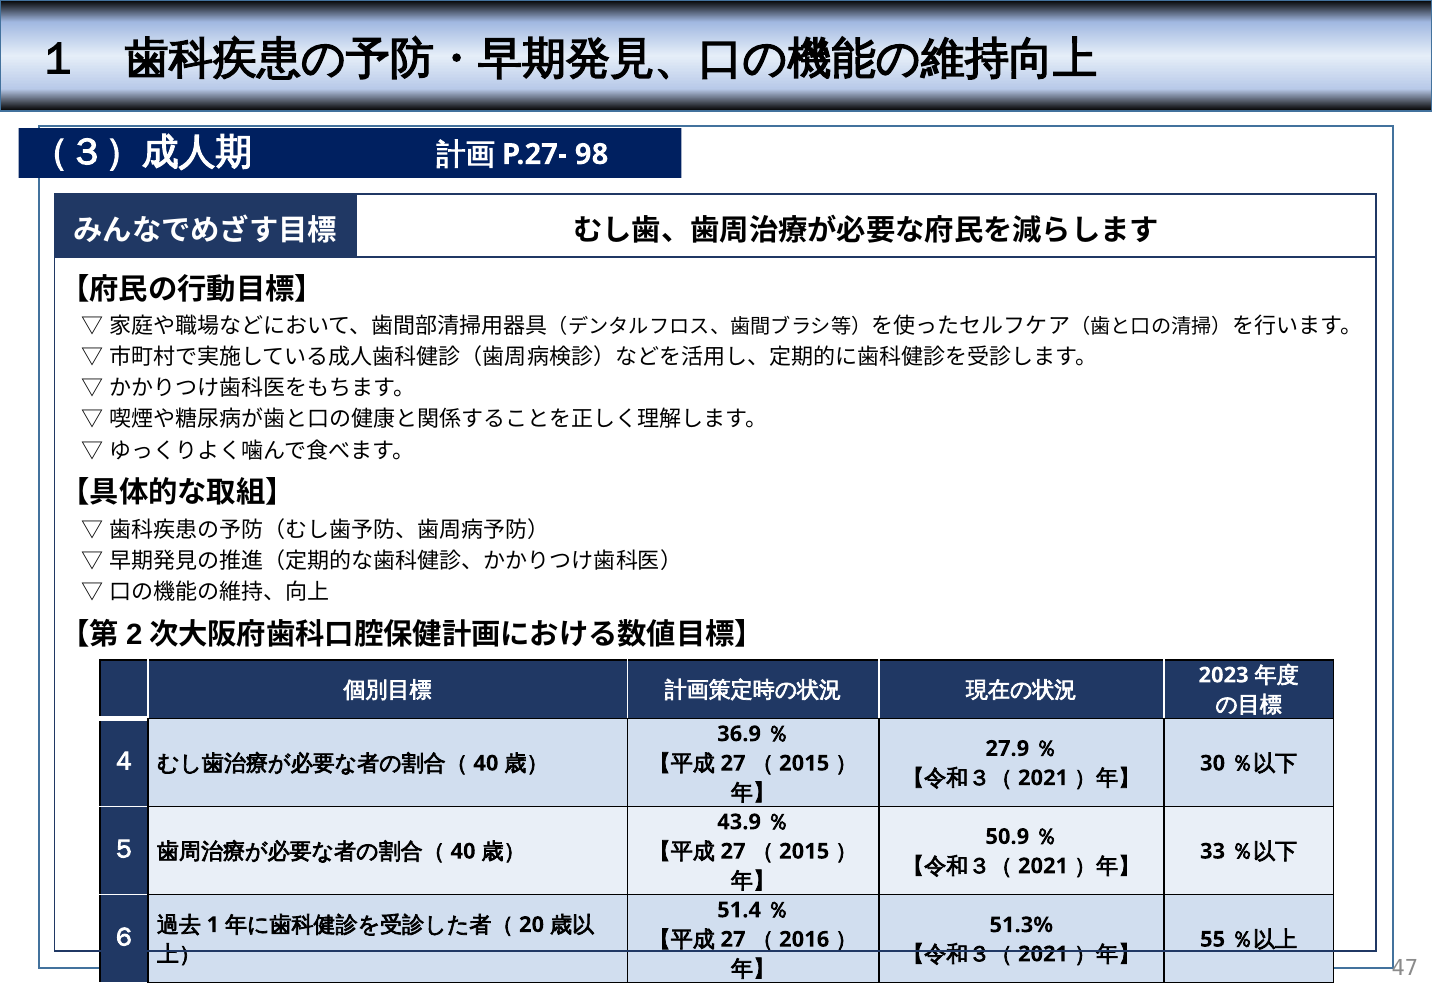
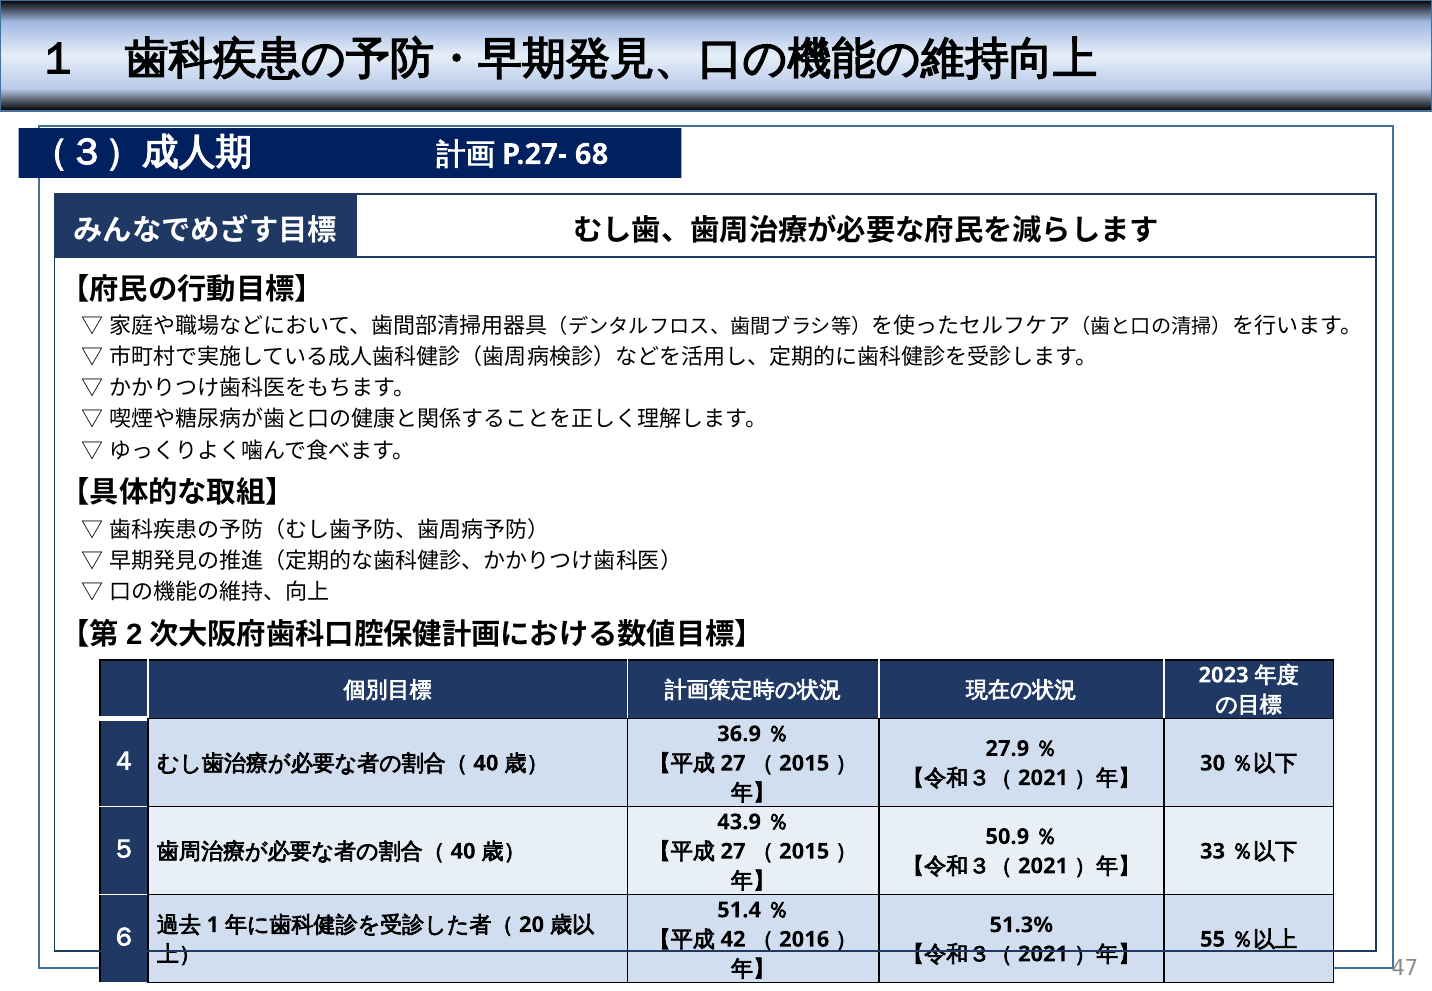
98: 98 -> 68
27 at (733, 940): 27 -> 42
